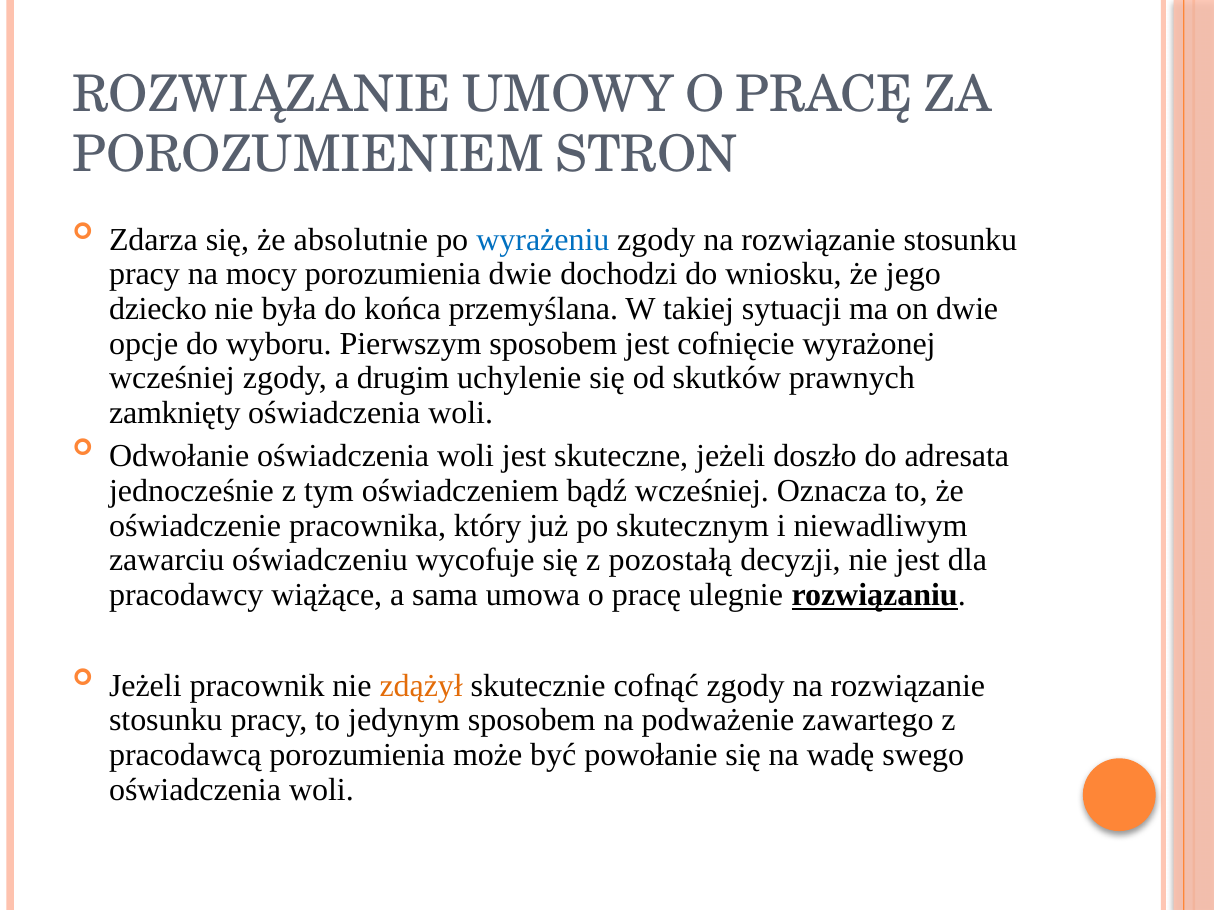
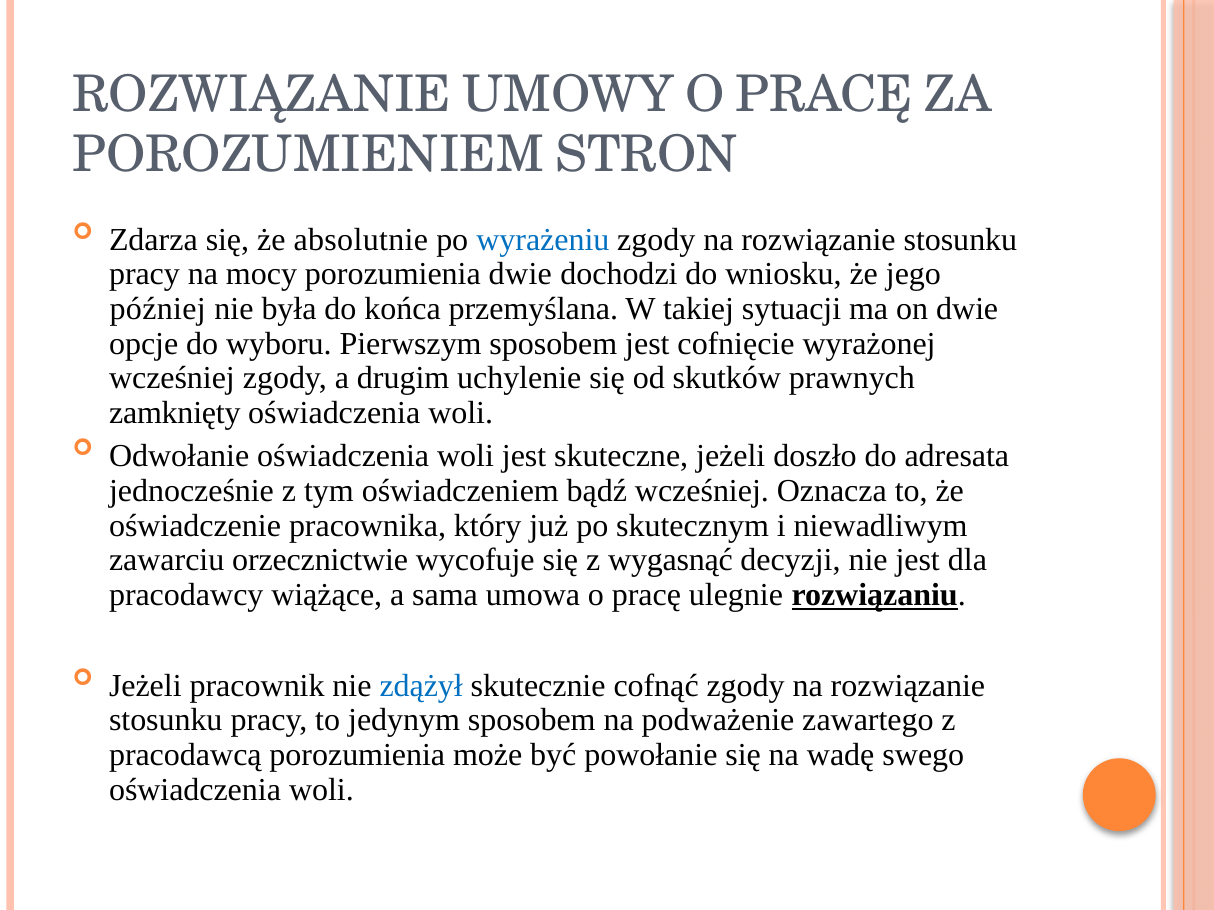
dziecko: dziecko -> później
oświadczeniu: oświadczeniu -> orzecznictwie
pozostałą: pozostałą -> wygasnąć
zdążył colour: orange -> blue
